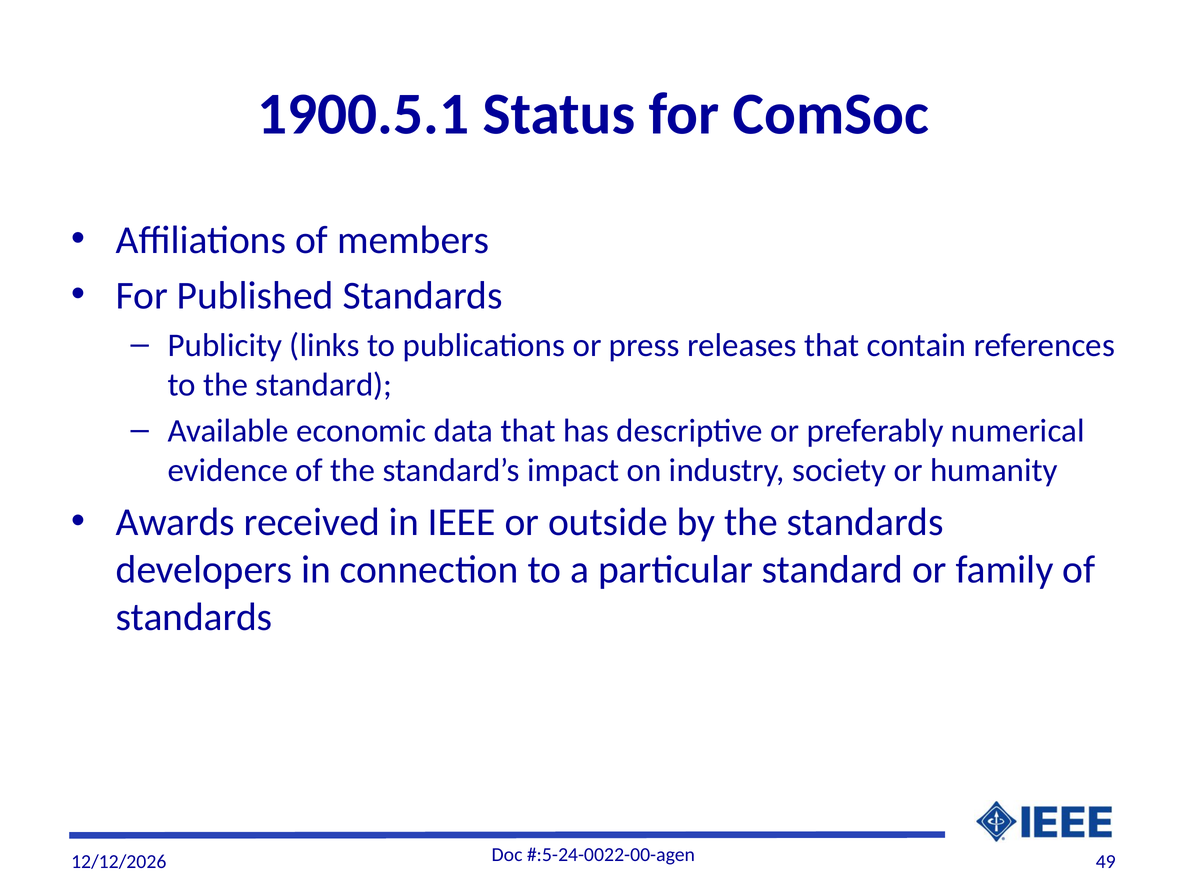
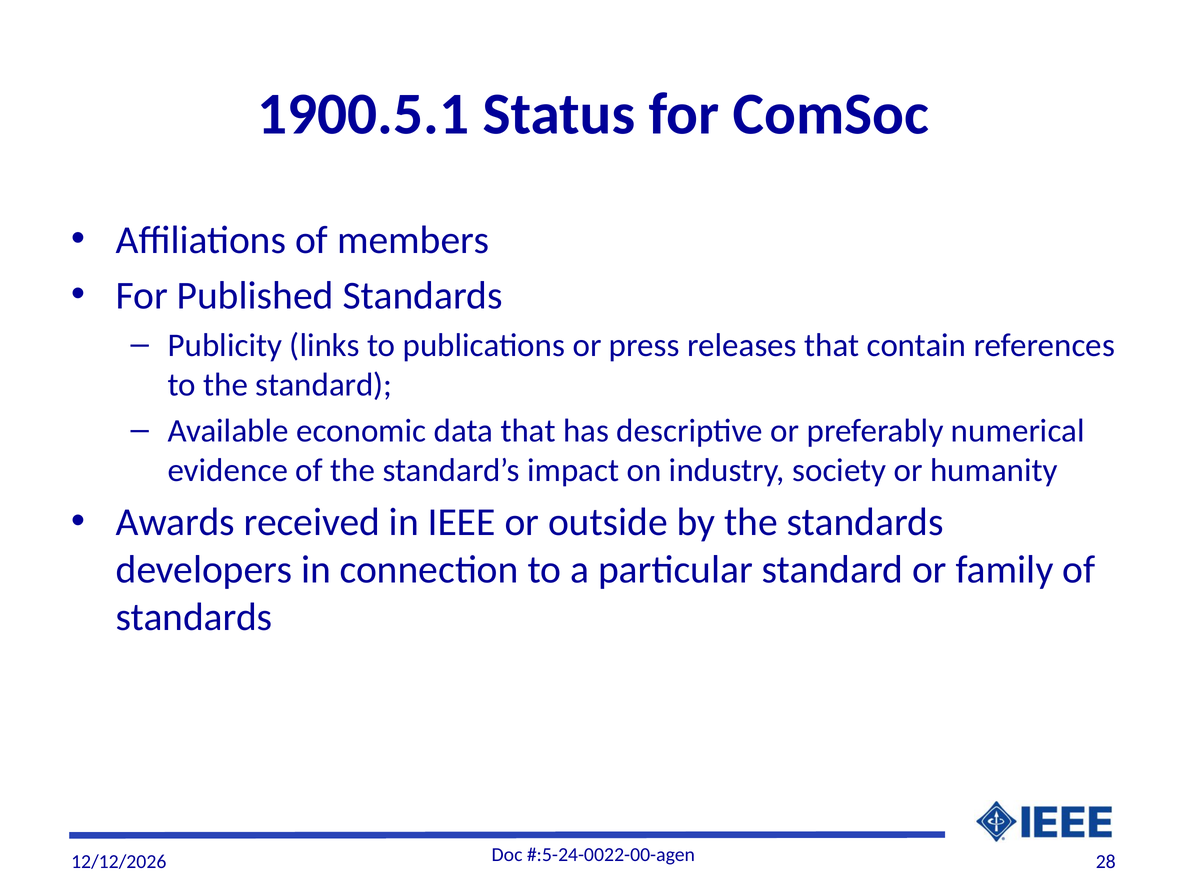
49: 49 -> 28
